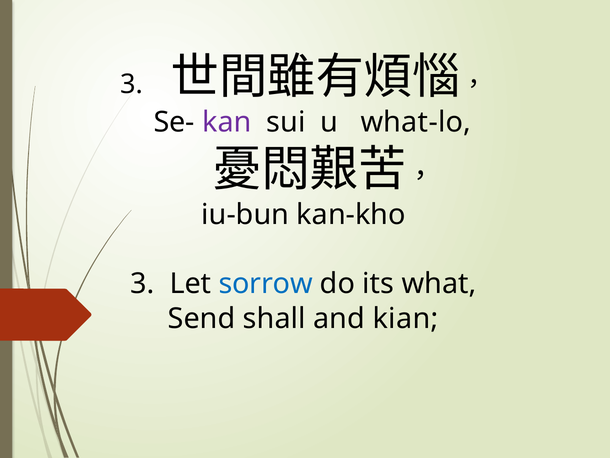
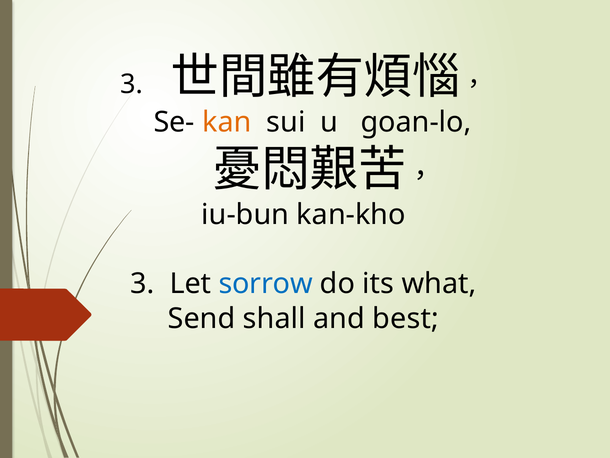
kan colour: purple -> orange
what-lo: what-lo -> goan-lo
kian: kian -> best
